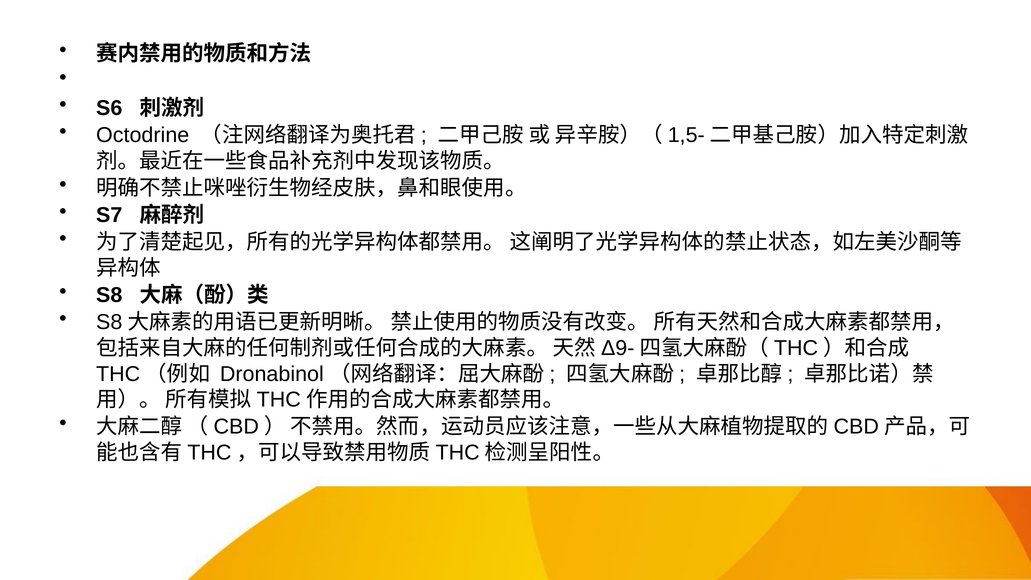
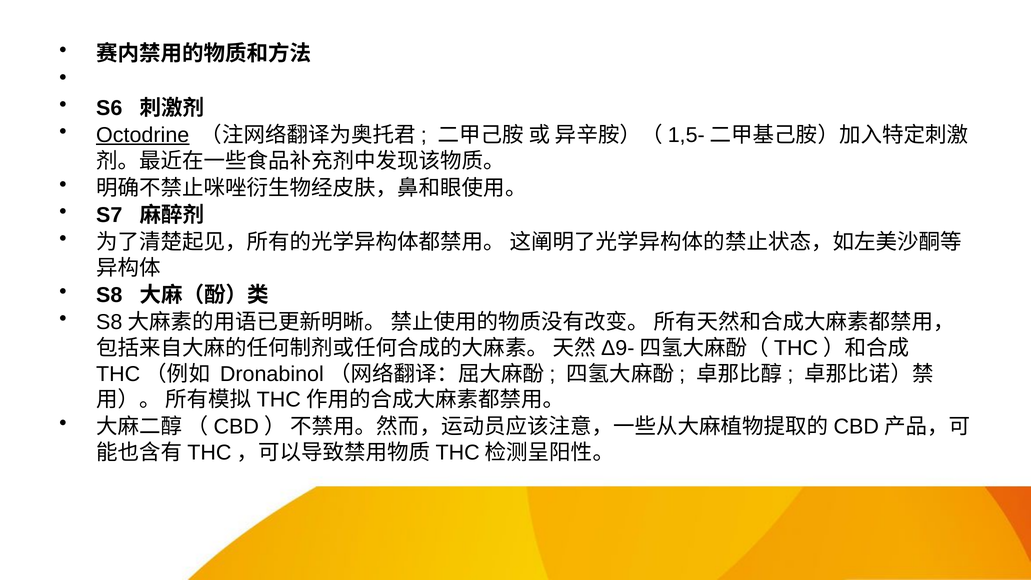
Octodrine underline: none -> present
